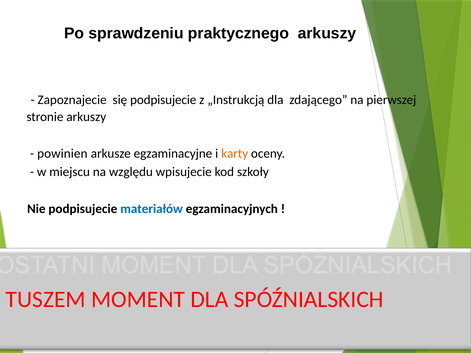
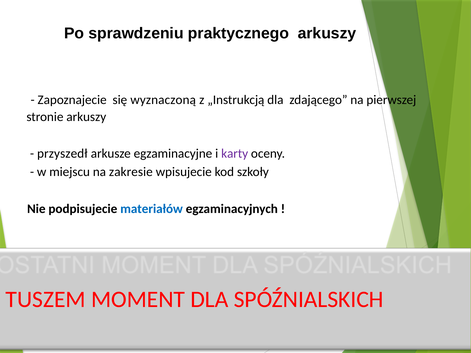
się podpisujecie: podpisujecie -> wyznaczoną
powinien: powinien -> przyszedł
karty colour: orange -> purple
względu: względu -> zakresie
